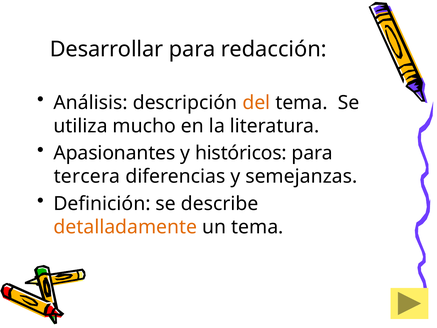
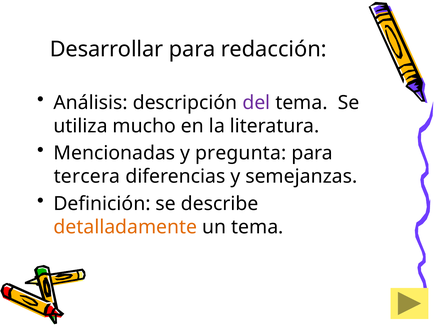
del colour: orange -> purple
Apasionantes: Apasionantes -> Mencionadas
históricos: históricos -> pregunta
